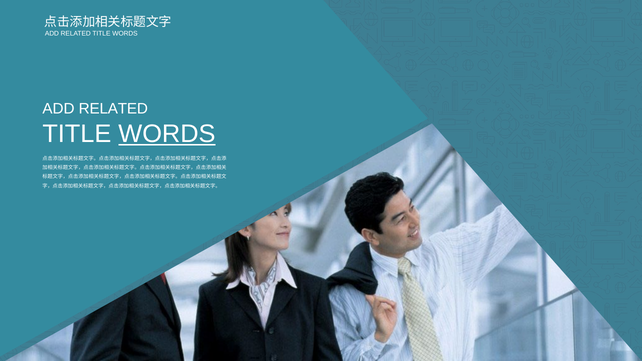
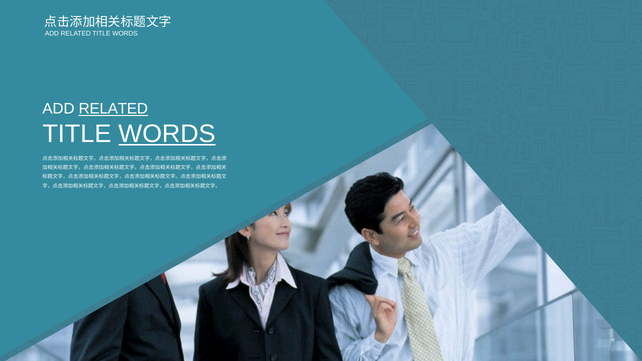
RELATED at (113, 109) underline: none -> present
